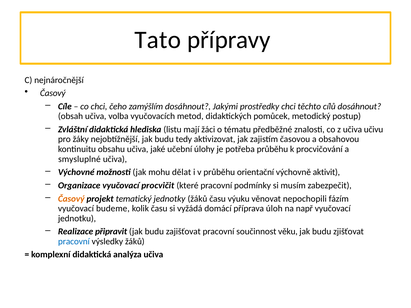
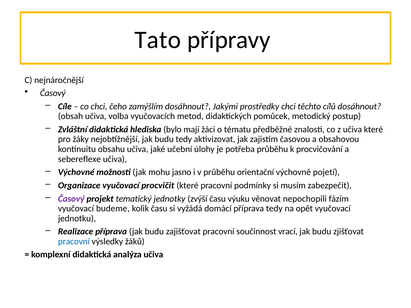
listu: listu -> bylo
učiva učivu: učivu -> které
smysluplné: smysluplné -> sebereflexe
dělat: dělat -> jasno
aktivit: aktivit -> pojetí
Časový at (71, 199) colour: orange -> purple
jednotky žáků: žáků -> zvýší
příprava úloh: úloh -> tedy
např: např -> opět
Realizace připravit: připravit -> příprava
věku: věku -> vrací
